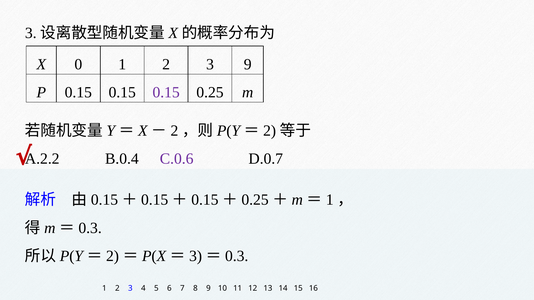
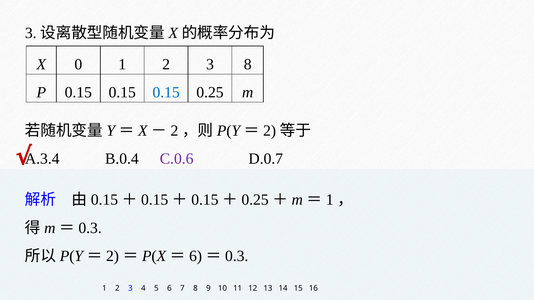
3 9: 9 -> 8
0.15 at (166, 93) colour: purple -> blue
A.2.2: A.2.2 -> A.3.4
3 at (196, 256): 3 -> 6
